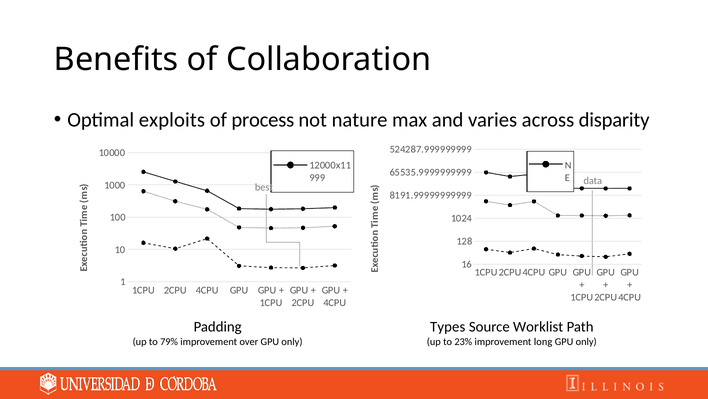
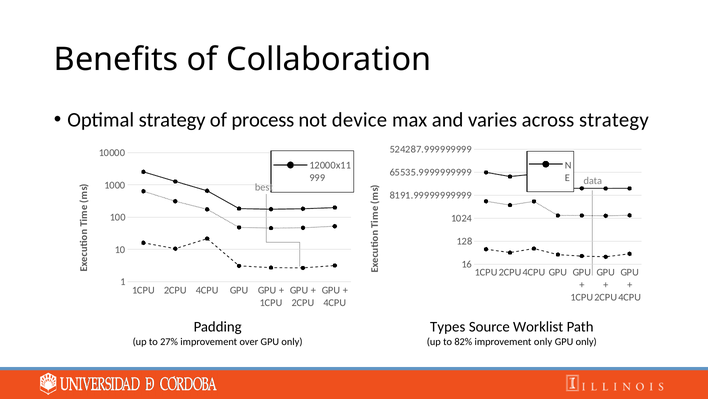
Optimal exploits: exploits -> strategy
nature: nature -> device
across disparity: disparity -> strategy
79%: 79% -> 27%
23%: 23% -> 82%
improvement long: long -> only
